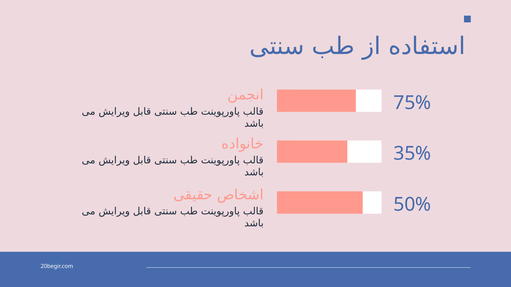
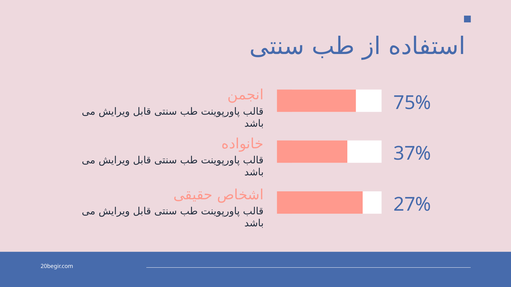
35%: 35% -> 37%
50%: 50% -> 27%
